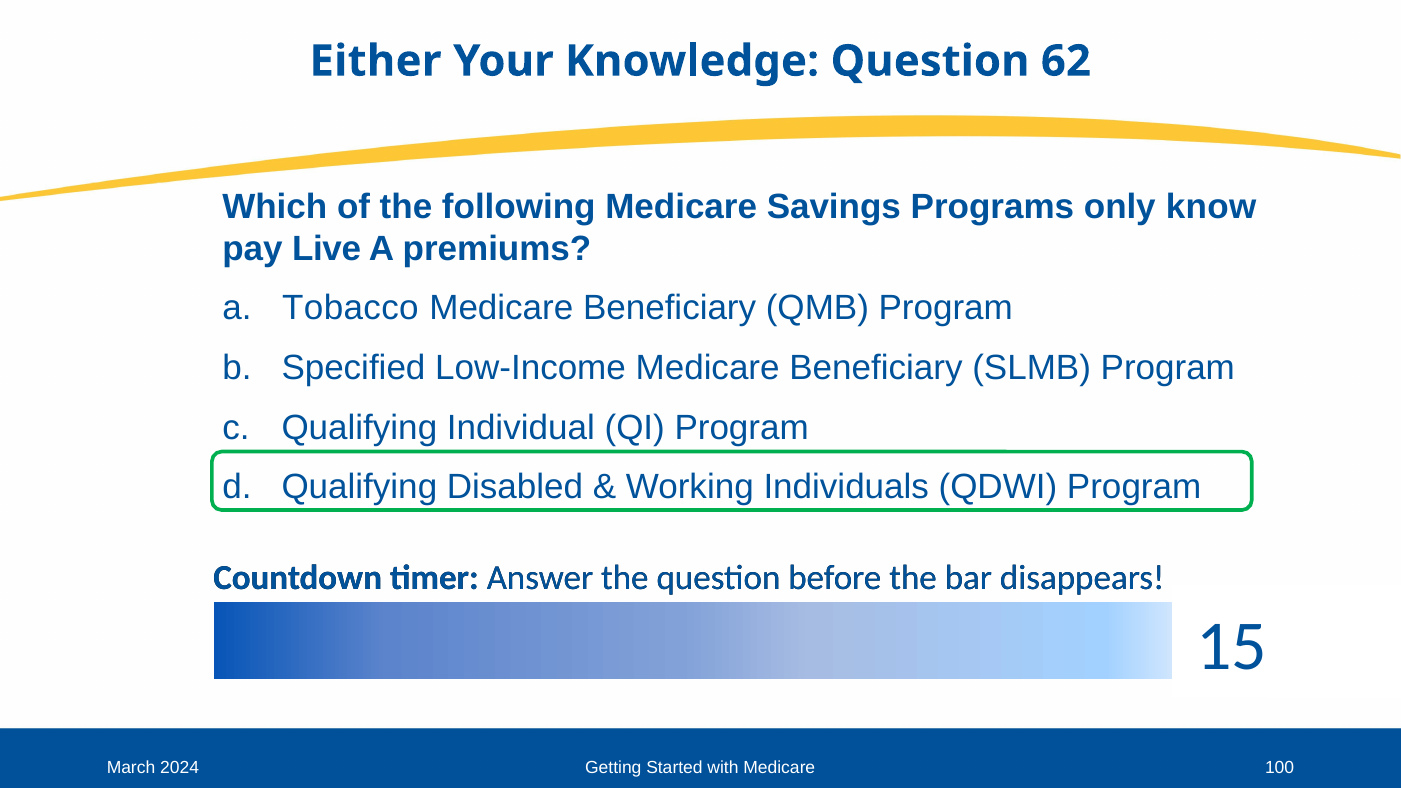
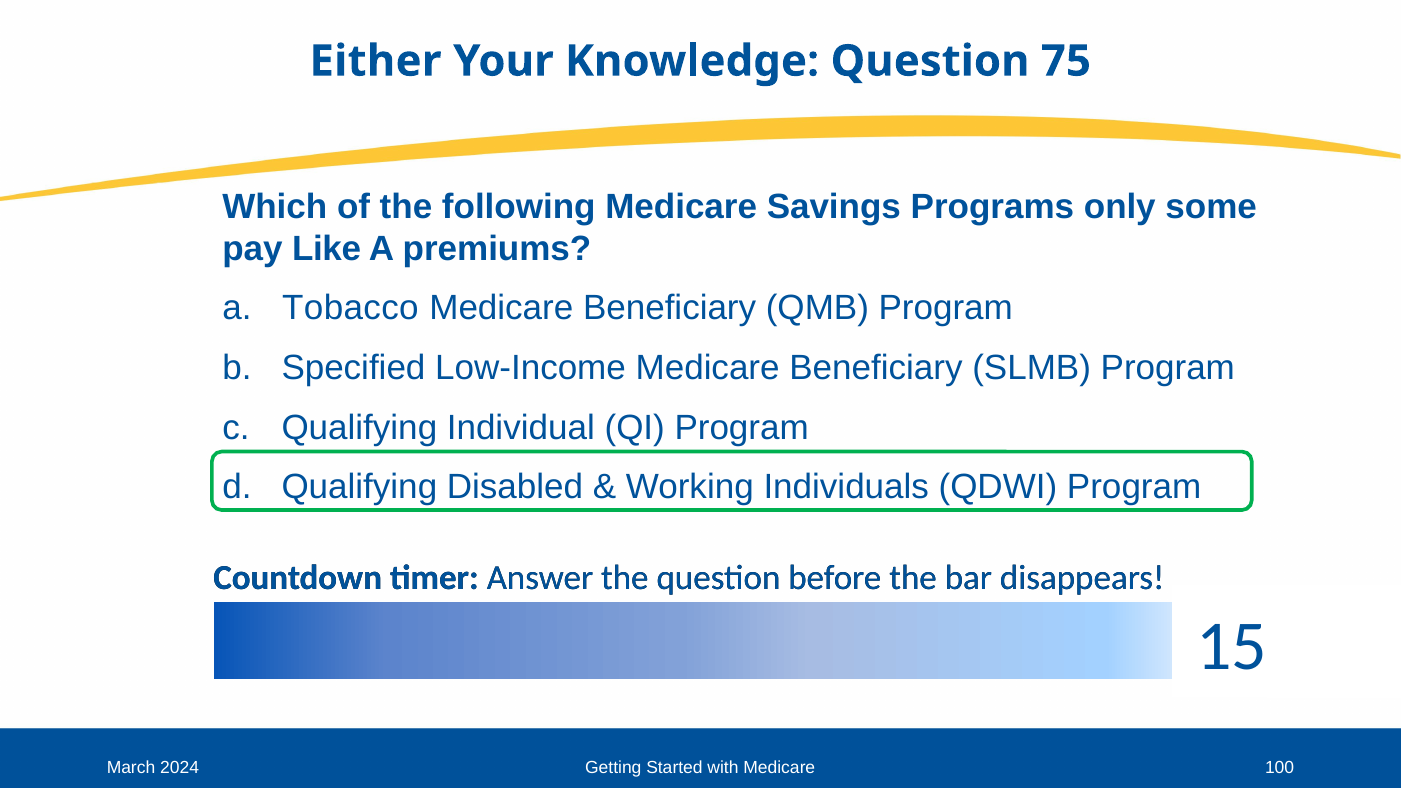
62: 62 -> 75
know: know -> some
Live: Live -> Like
